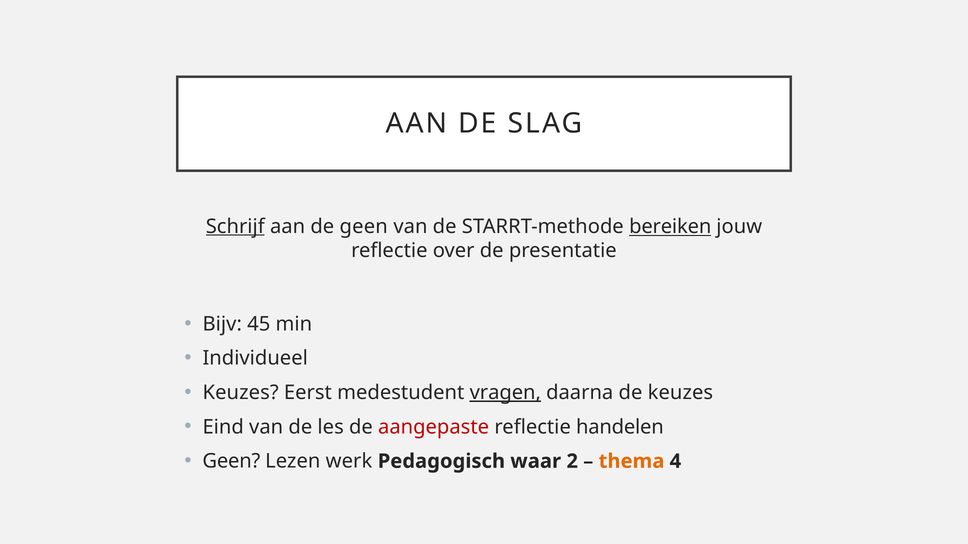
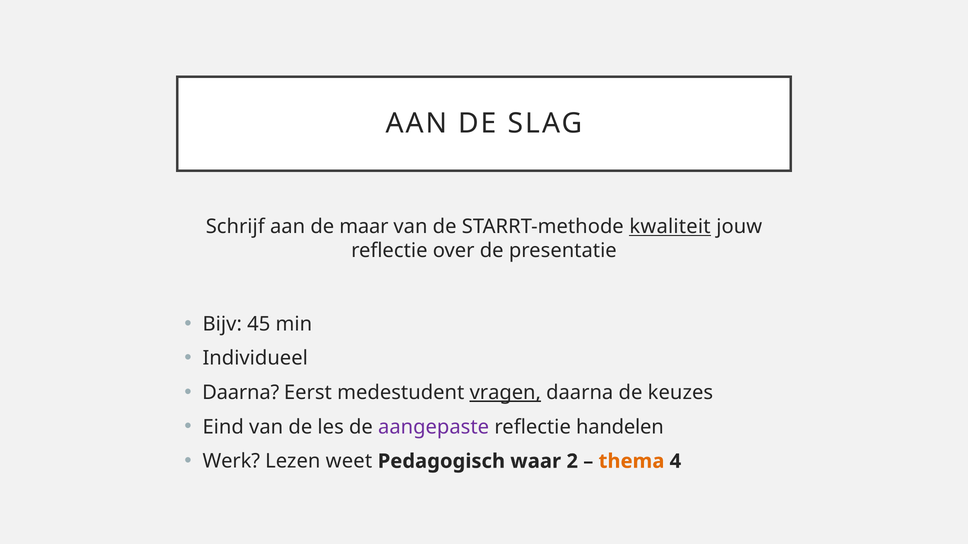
Schrijf underline: present -> none
de geen: geen -> maar
bereiken: bereiken -> kwaliteit
Keuzes at (241, 393): Keuzes -> Daarna
aangepaste colour: red -> purple
Geen at (231, 462): Geen -> Werk
werk: werk -> weet
